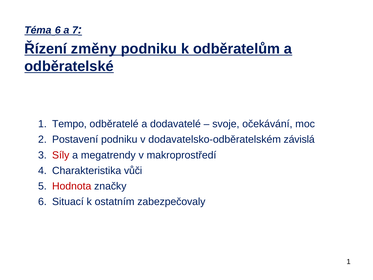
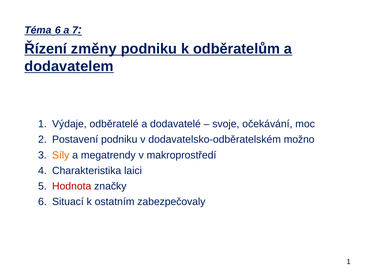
odběratelské: odběratelské -> dodavatelem
Tempo: Tempo -> Výdaje
závislá: závislá -> možno
Síly colour: red -> orange
vůči: vůči -> laici
